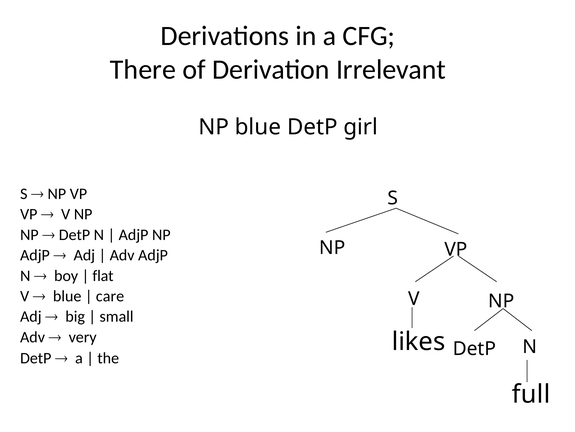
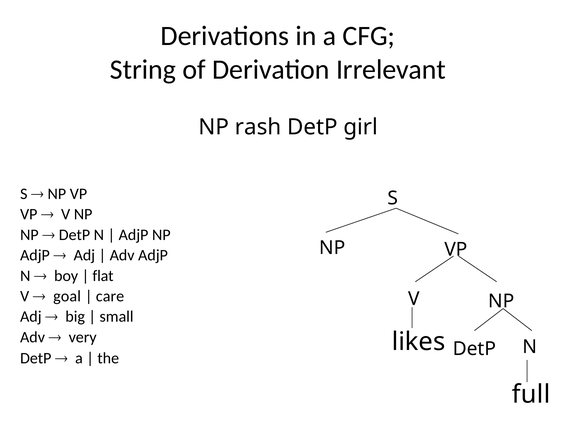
There: There -> String
NP blue: blue -> rash
blue at (67, 296): blue -> goal
